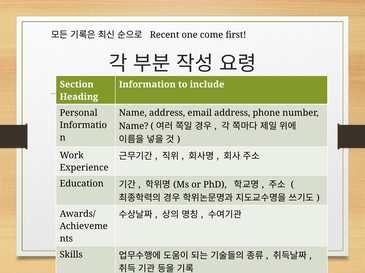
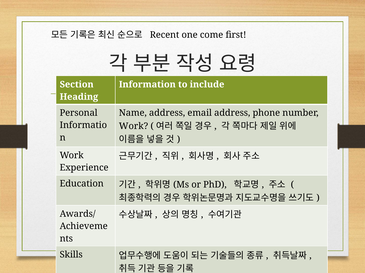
Name at (134, 126): Name -> Work
